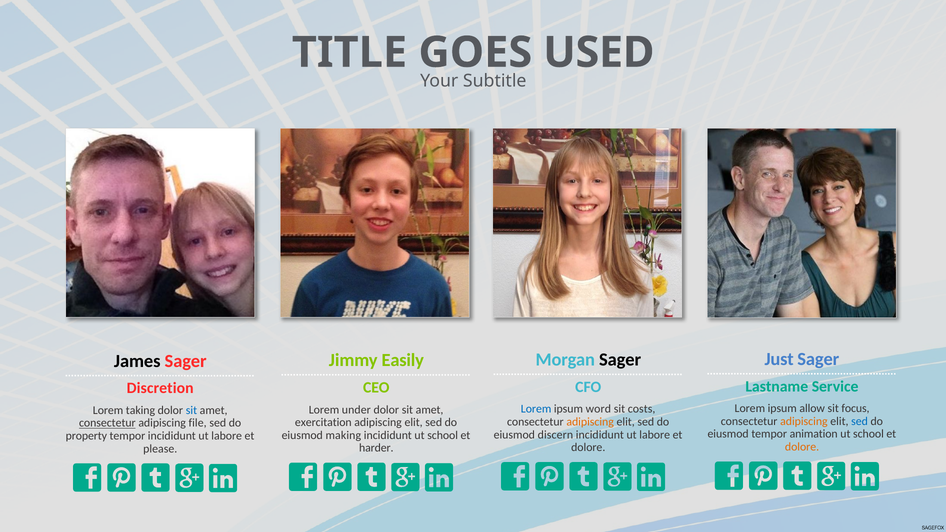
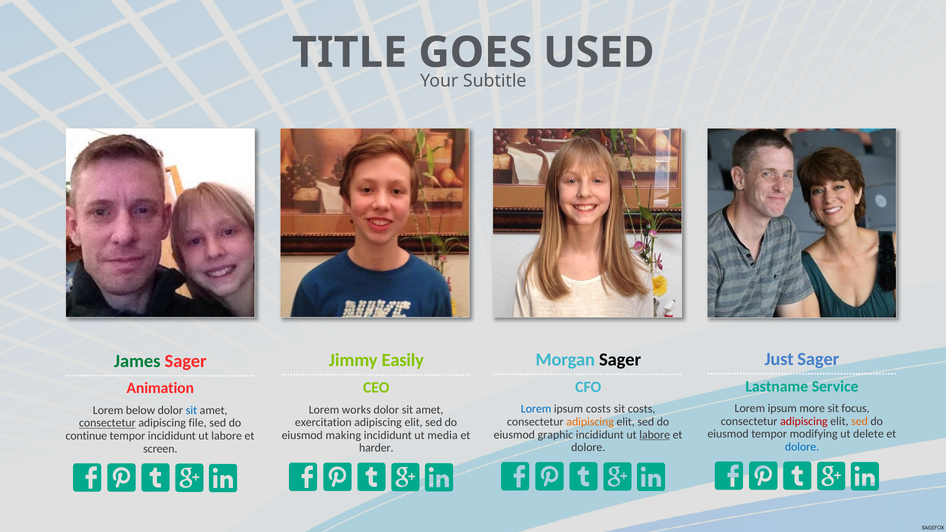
James colour: black -> green
Discretion: Discretion -> Animation
allow: allow -> more
ipsum word: word -> costs
under: under -> works
taking: taking -> below
adipiscing at (804, 421) colour: orange -> red
sed at (860, 421) colour: blue -> orange
animation: animation -> modifying
school at (868, 434): school -> delete
discern: discern -> graphic
labore at (655, 435) underline: none -> present
incididunt ut school: school -> media
property: property -> continue
dolore at (802, 447) colour: orange -> blue
please: please -> screen
